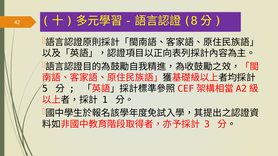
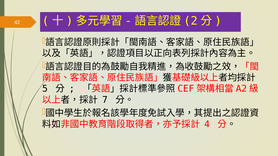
8: 8 -> 2
1: 1 -> 7
3: 3 -> 4
